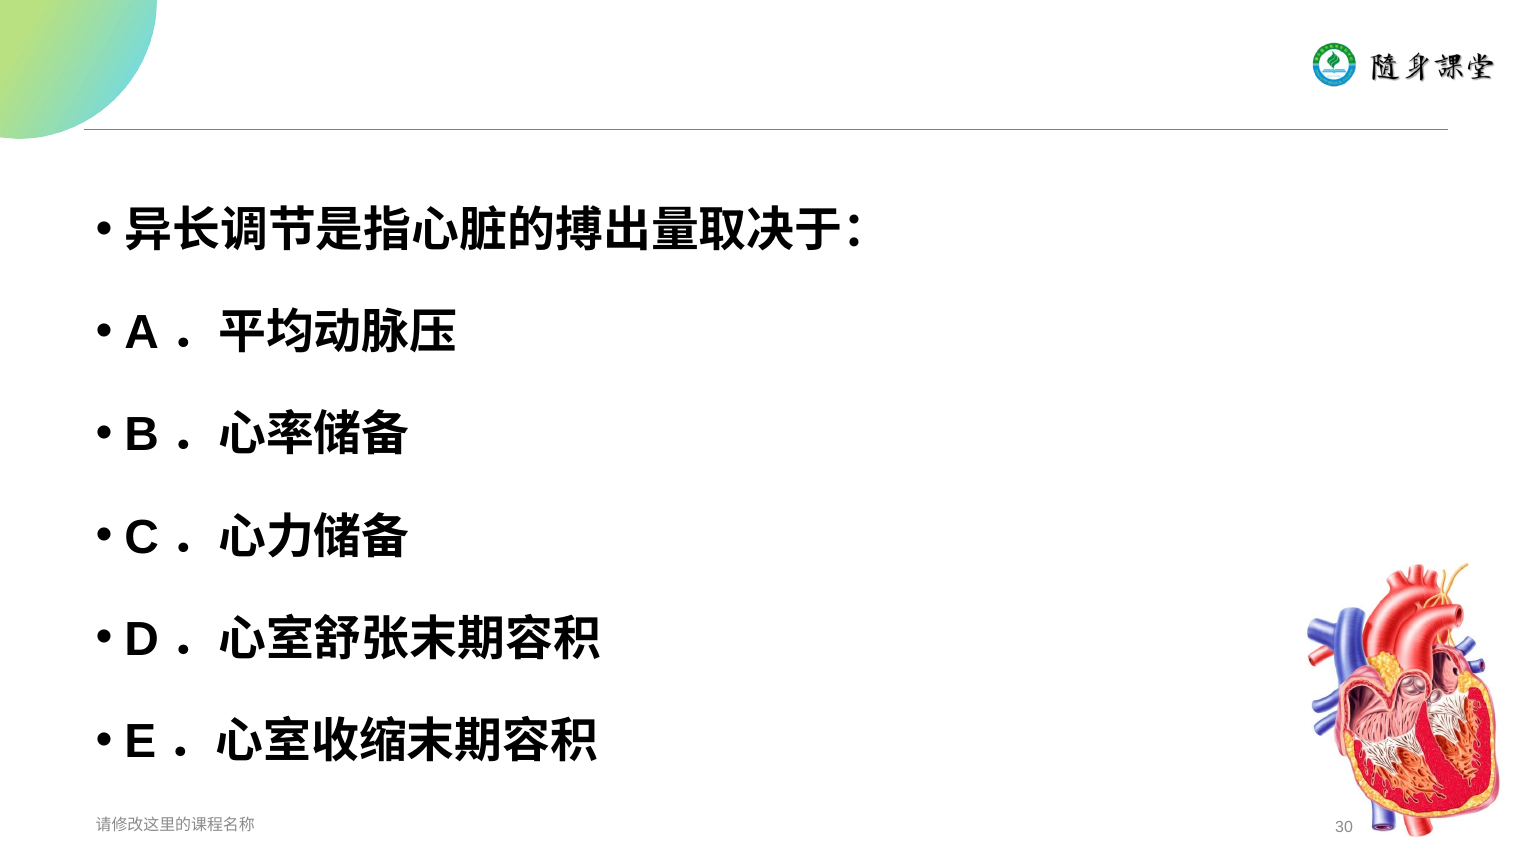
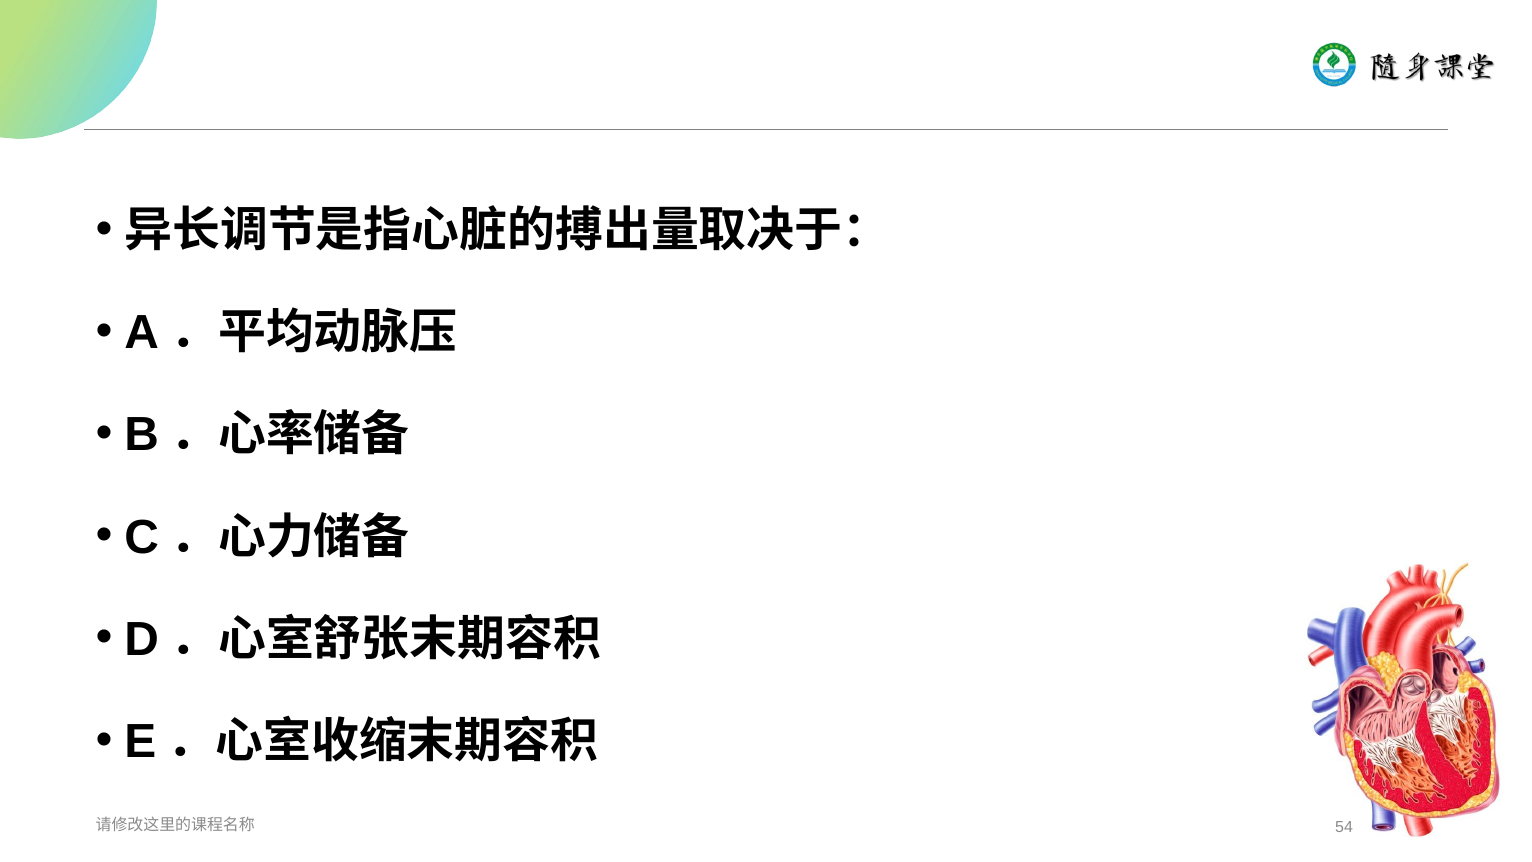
30: 30 -> 54
